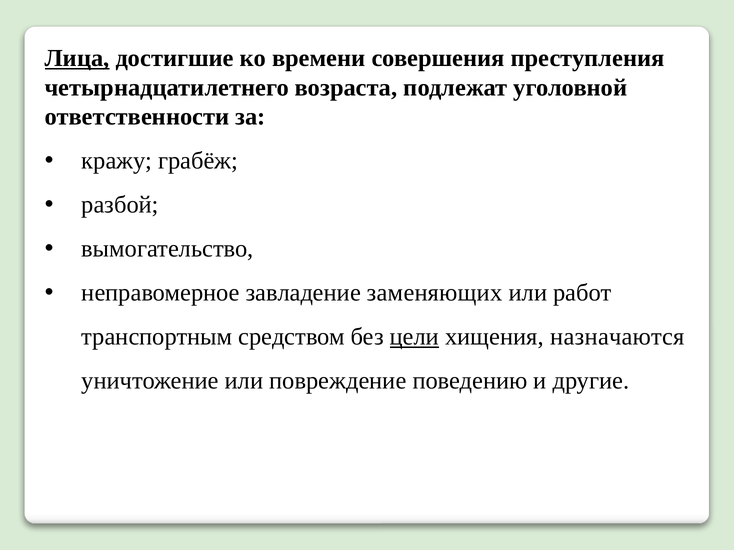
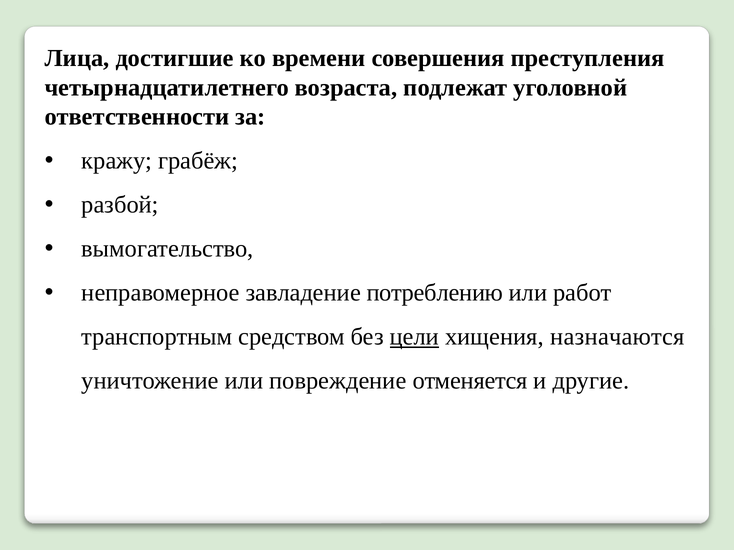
Лица underline: present -> none
заменяющих: заменяющих -> потреблению
поведению: поведению -> отменяется
